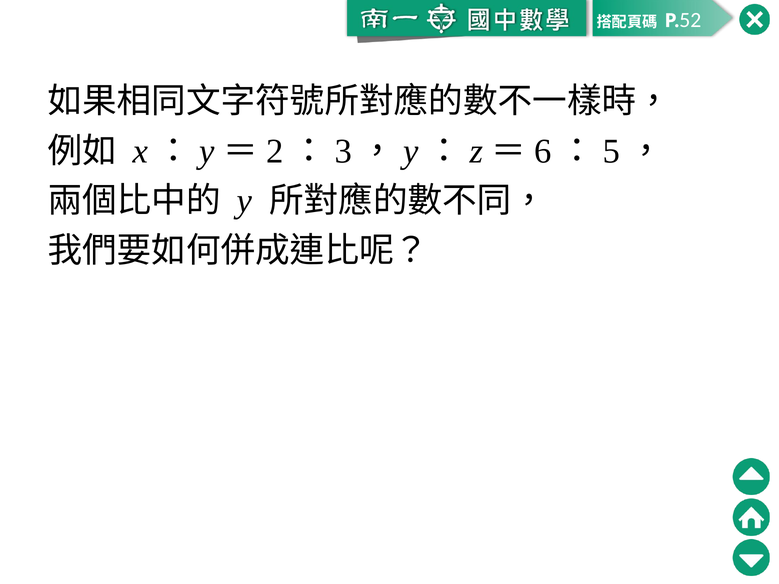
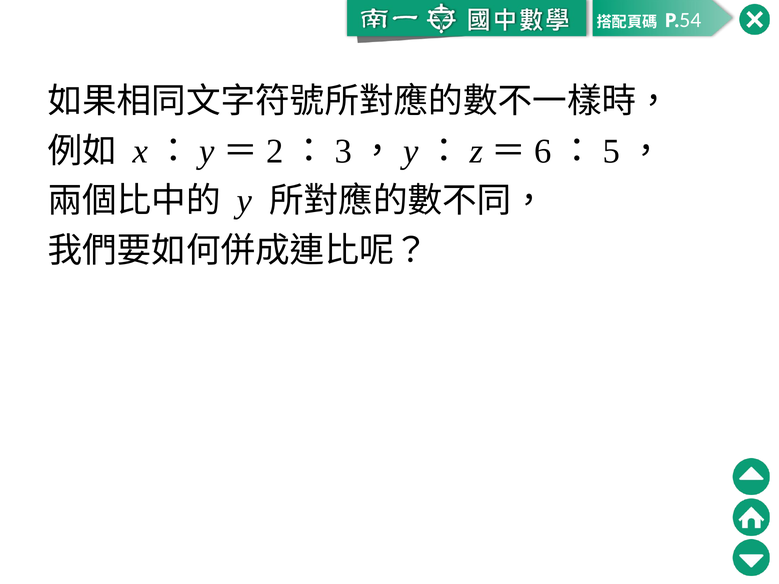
52: 52 -> 54
